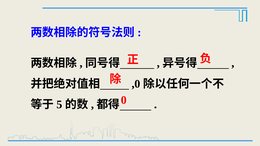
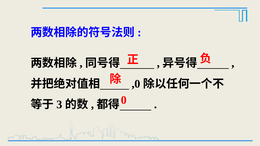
5: 5 -> 3
